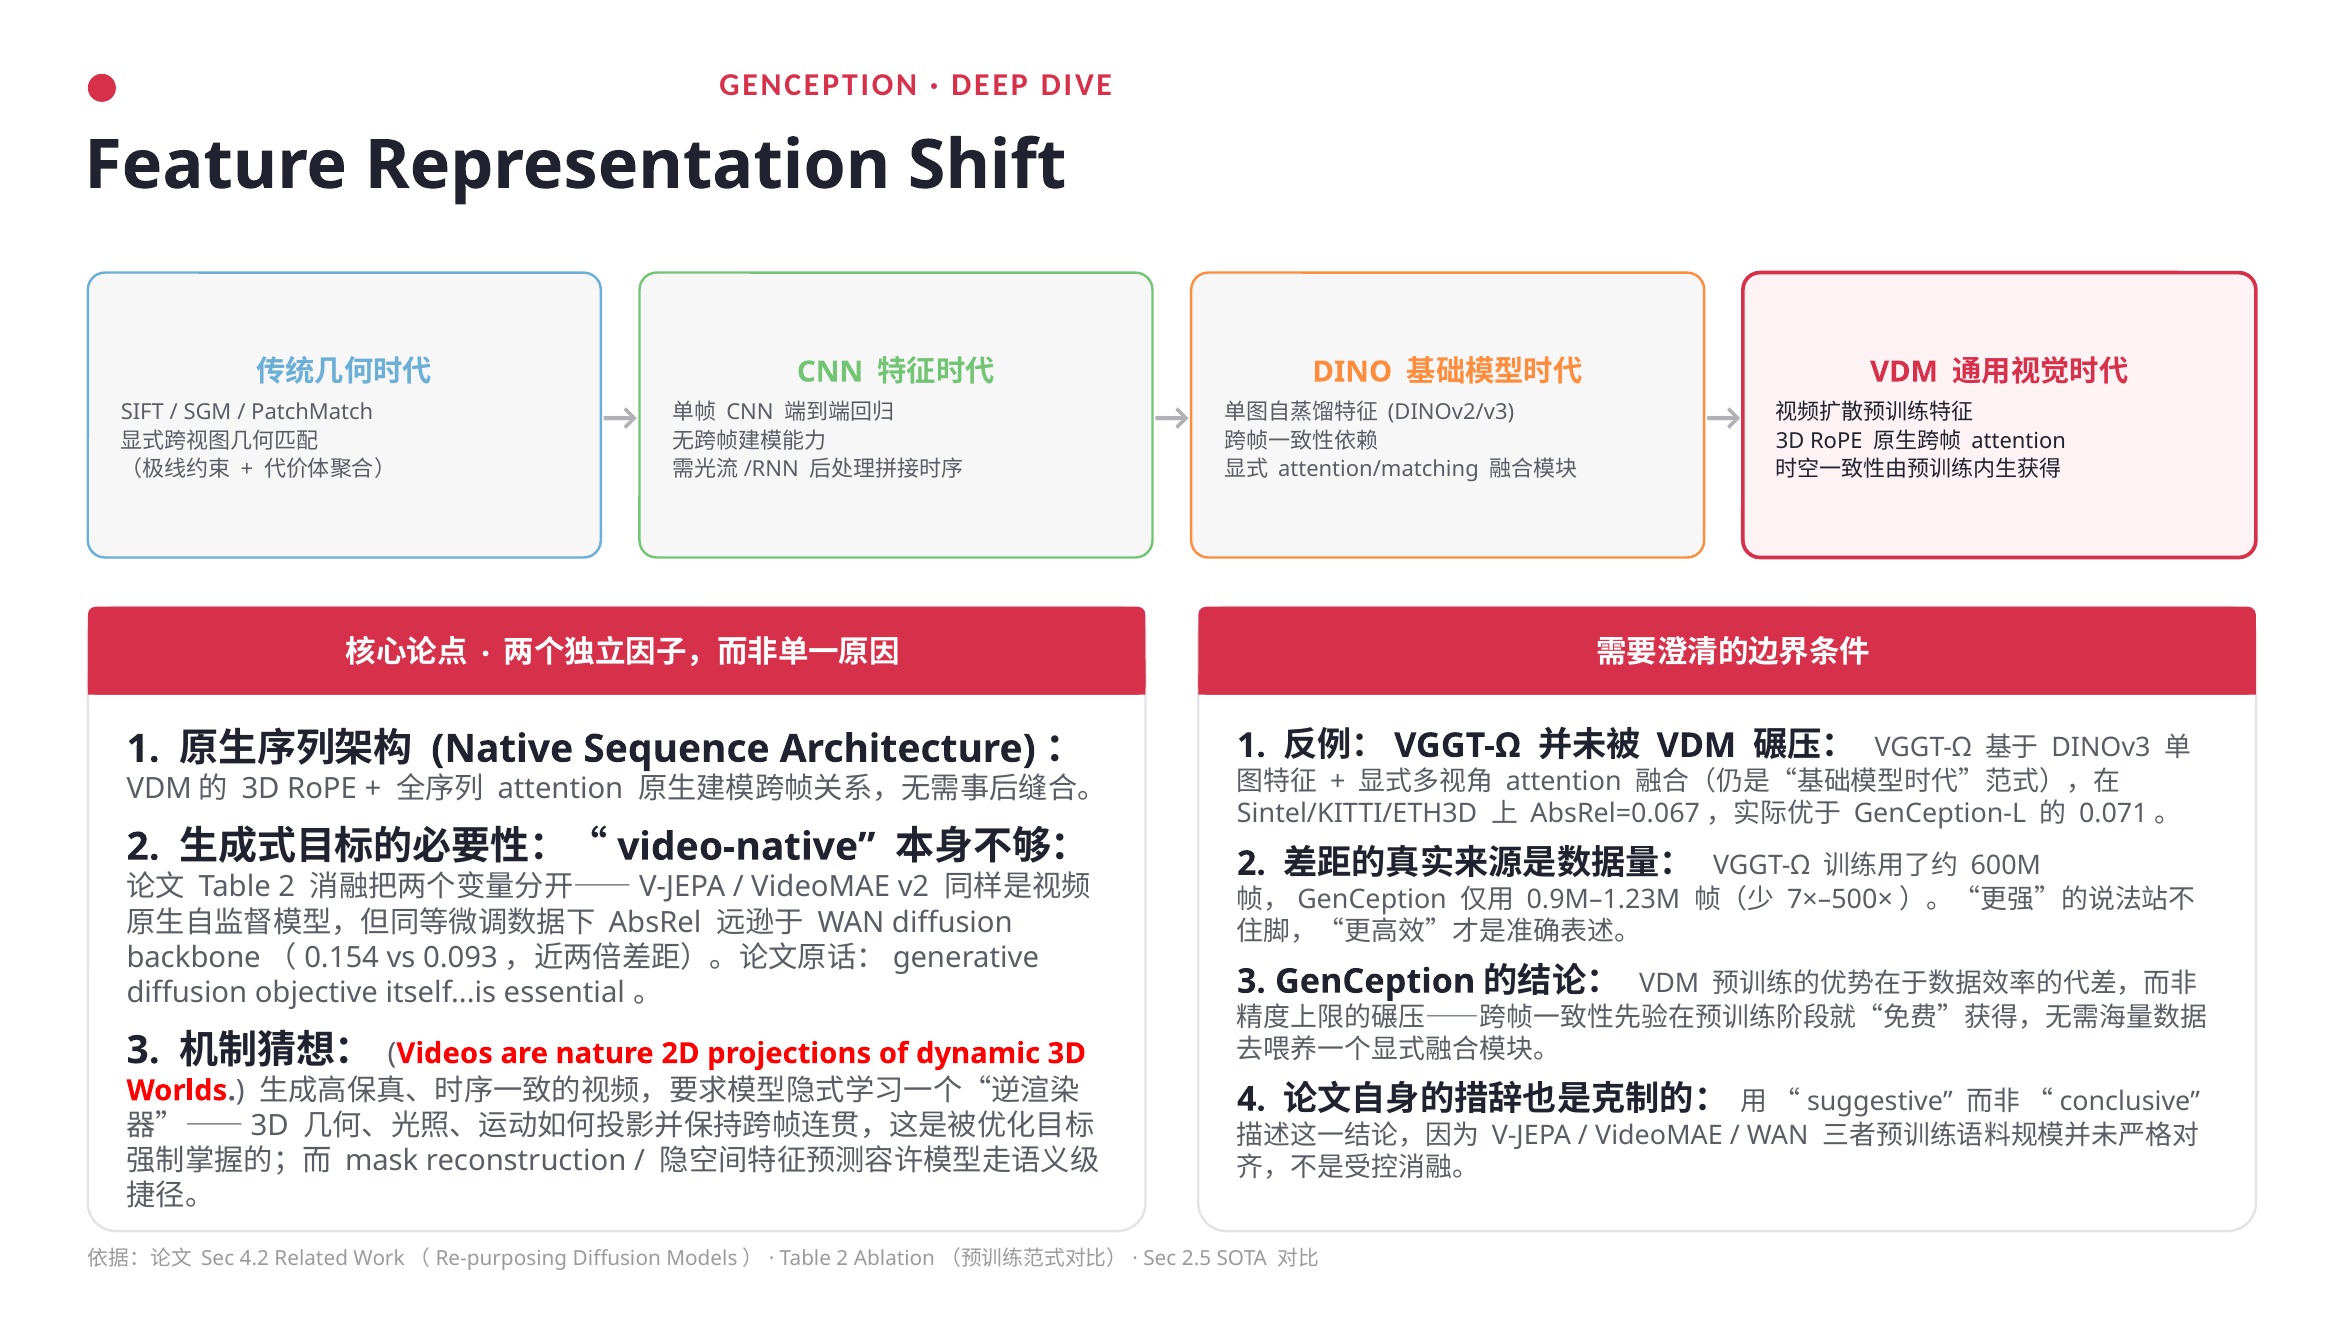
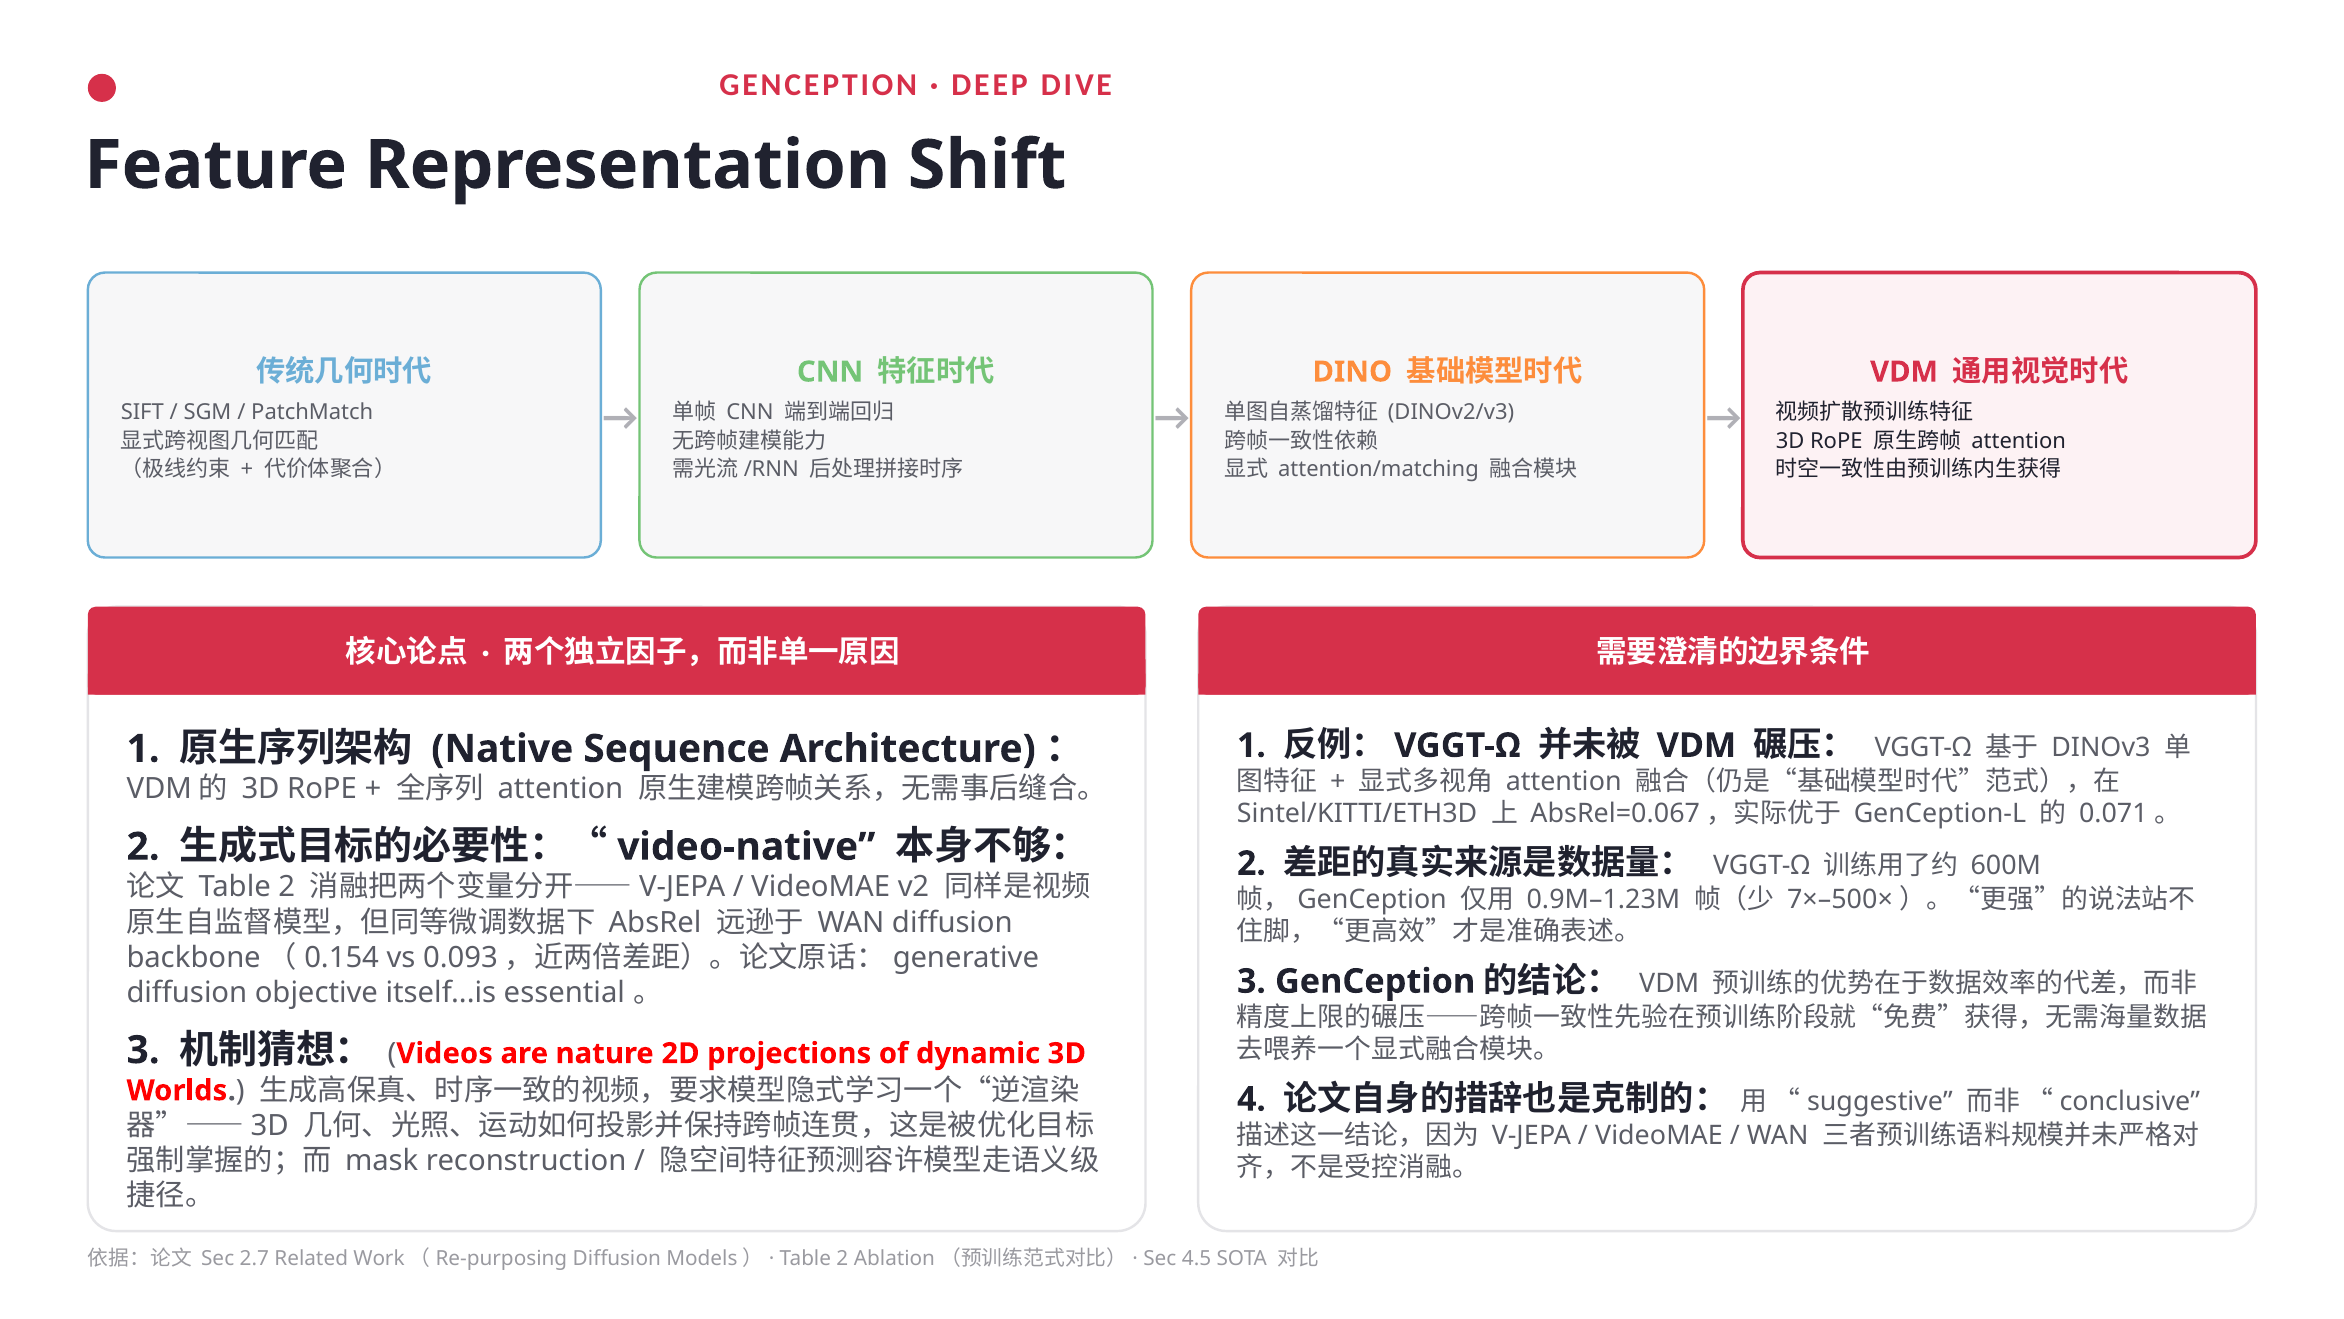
4.2: 4.2 -> 2.7
2.5: 2.5 -> 4.5
